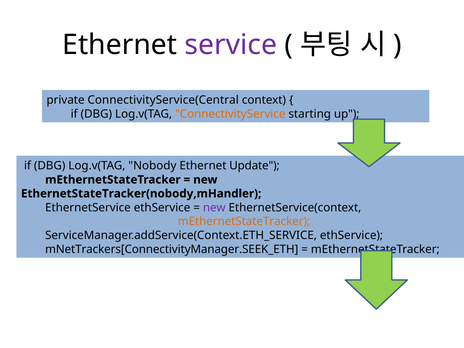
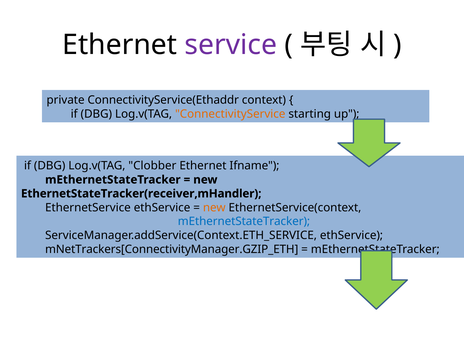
ConnectivityService(Central: ConnectivityService(Central -> ConnectivityService(Ethaddr
Nobody: Nobody -> Clobber
Update: Update -> Ifname
EthernetStateTracker(nobody,mHandler: EthernetStateTracker(nobody,mHandler -> EthernetStateTracker(receiver,mHandler
new at (214, 208) colour: purple -> orange
mEthernetStateTracker at (244, 221) colour: orange -> blue
mNetTrackers[ConnectivityManager.SEEK_ETH: mNetTrackers[ConnectivityManager.SEEK_ETH -> mNetTrackers[ConnectivityManager.GZIP_ETH
